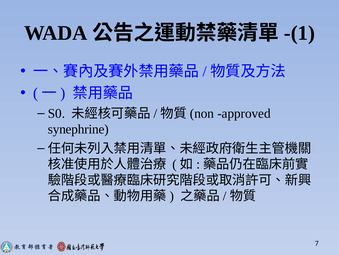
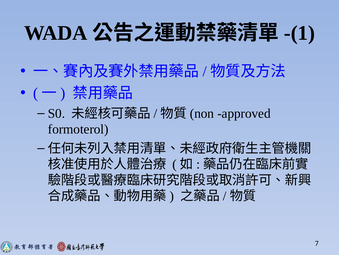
synephrine: synephrine -> formoterol
